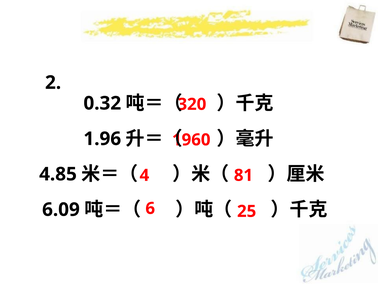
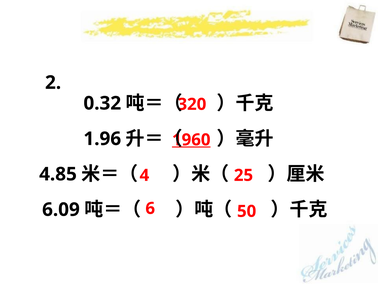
1960 underline: none -> present
81: 81 -> 25
25: 25 -> 50
